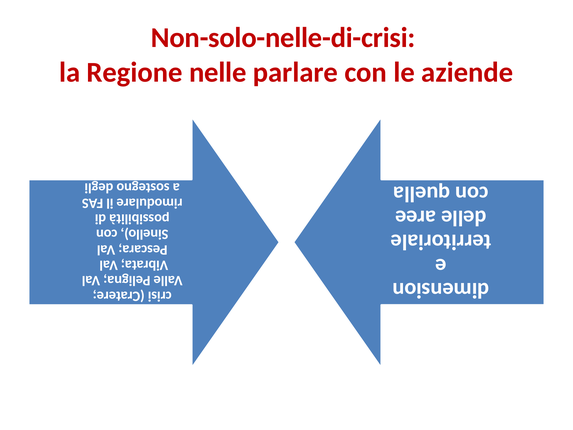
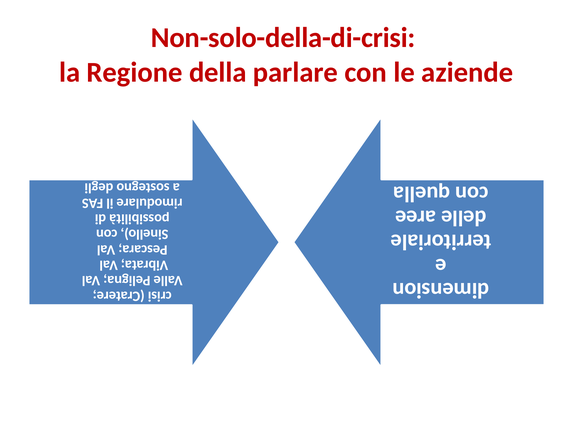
Non-solo-nelle-di-crisi: Non-solo-nelle-di-crisi -> Non-solo-della-di-crisi
nelle: nelle -> della
